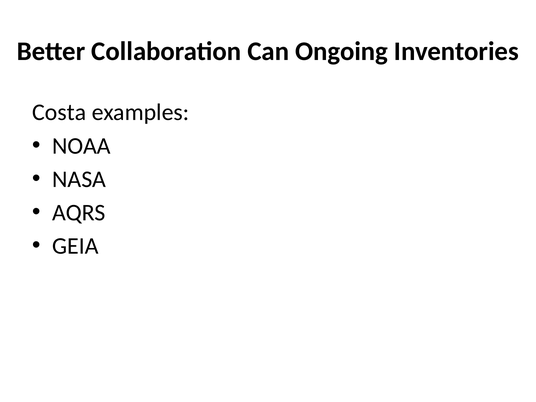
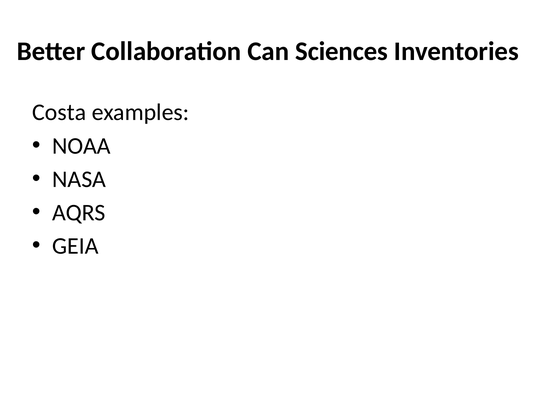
Ongoing: Ongoing -> Sciences
